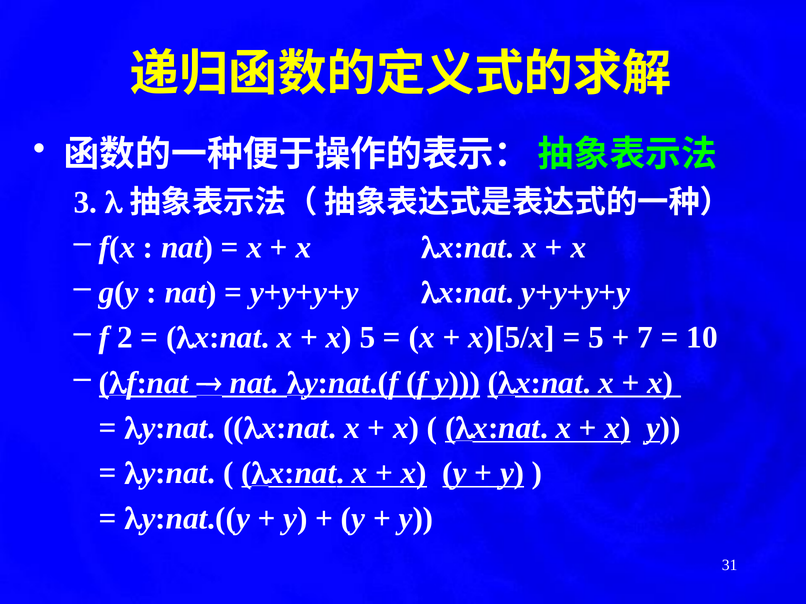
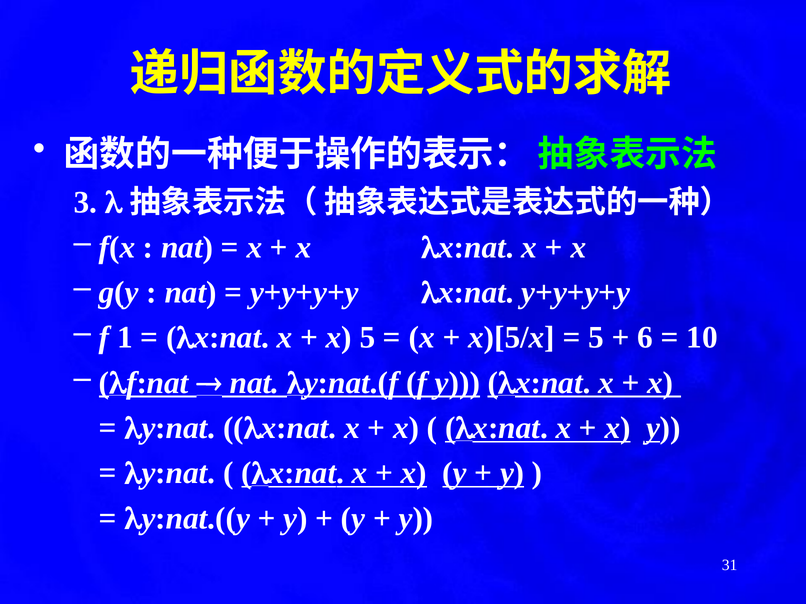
2: 2 -> 1
7: 7 -> 6
